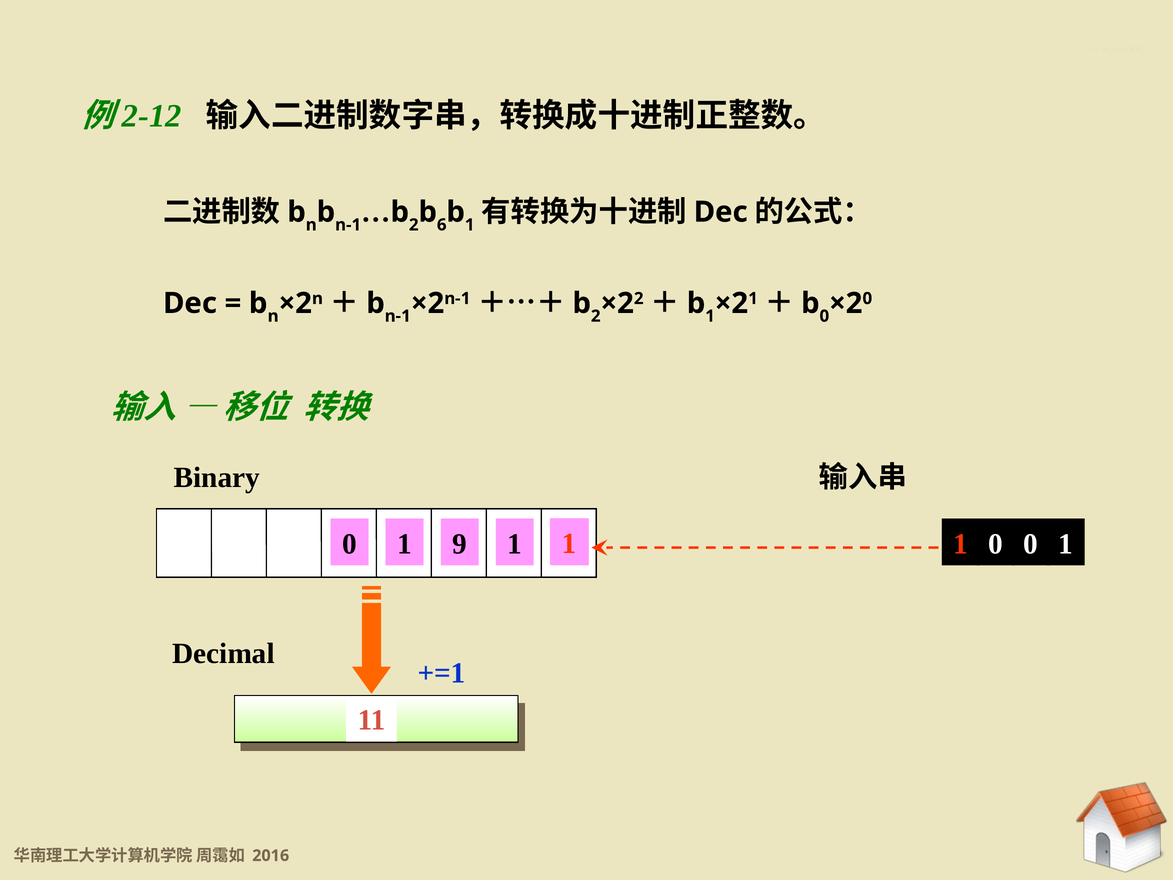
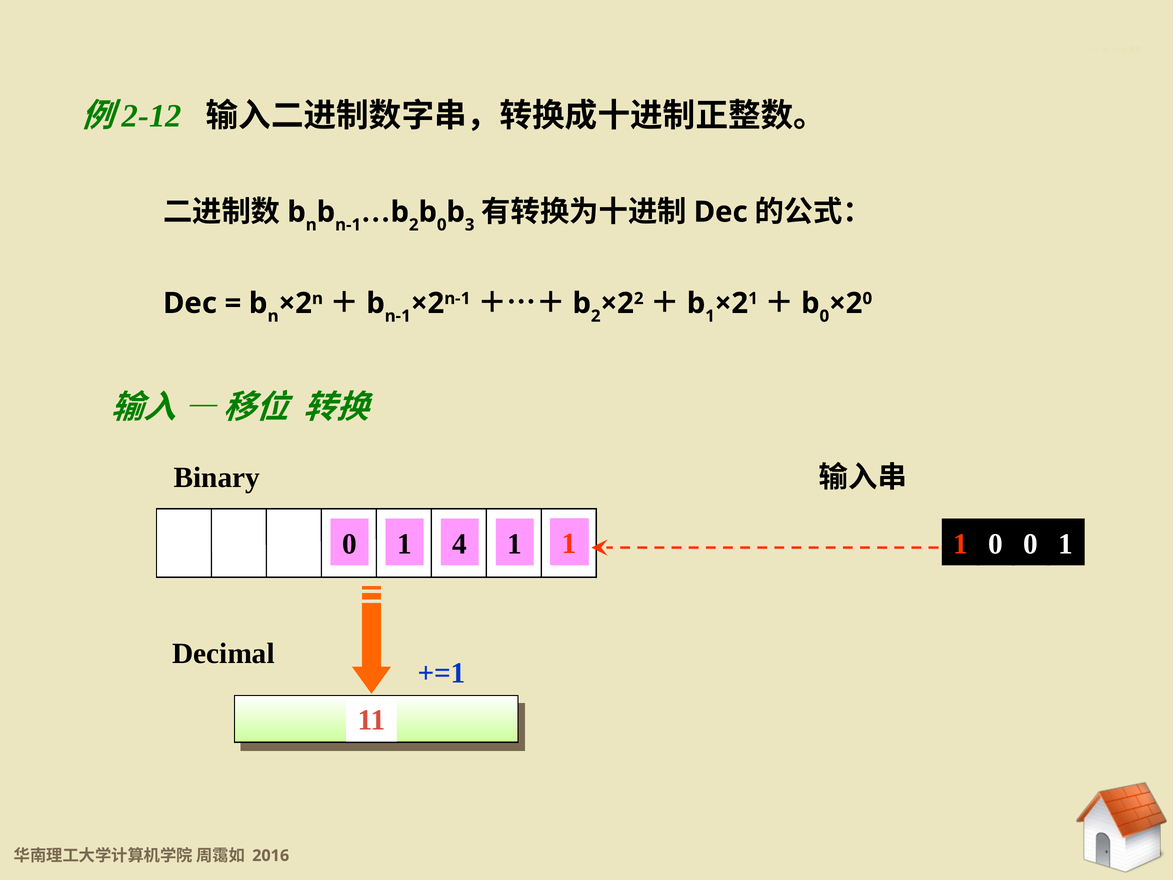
6 at (442, 225): 6 -> 0
1 at (470, 225): 1 -> 3
9: 9 -> 4
